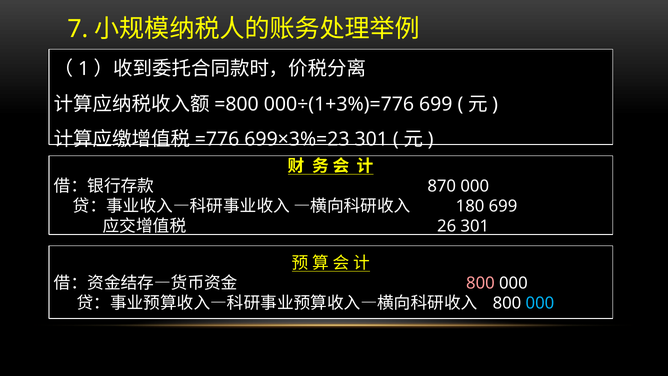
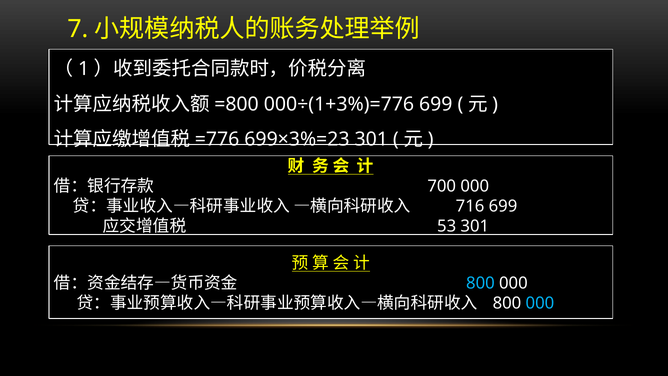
870: 870 -> 700
180: 180 -> 716
26: 26 -> 53
800 at (480, 283) colour: pink -> light blue
